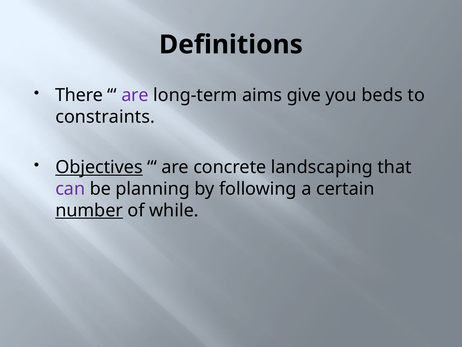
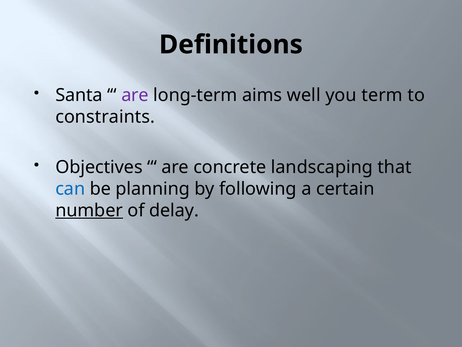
There: There -> Santa
give: give -> well
beds: beds -> term
Objectives underline: present -> none
can colour: purple -> blue
while: while -> delay
